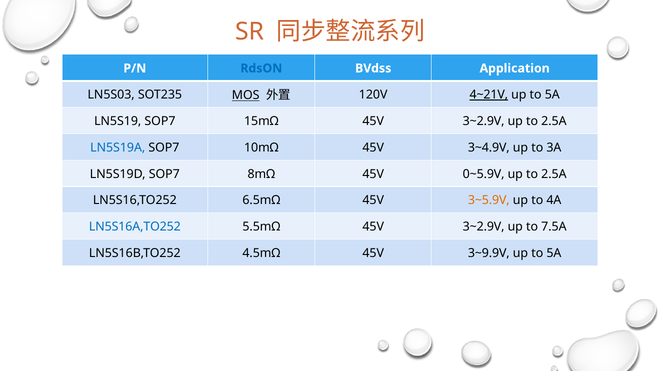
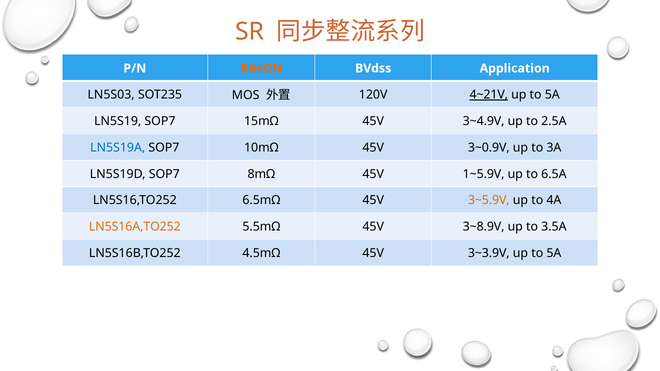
RdsON colour: blue -> orange
MOS underline: present -> none
15mΩ 45V 3~2.9V: 3~2.9V -> 3~4.9V
3~4.9V: 3~4.9V -> 3~0.9V
0~5.9V: 0~5.9V -> 1~5.9V
2.5A at (554, 174): 2.5A -> 6.5A
LN5S16A,TO252 colour: blue -> orange
5.5mΩ 45V 3~2.9V: 3~2.9V -> 3~8.9V
7.5A: 7.5A -> 3.5A
3~9.9V: 3~9.9V -> 3~3.9V
